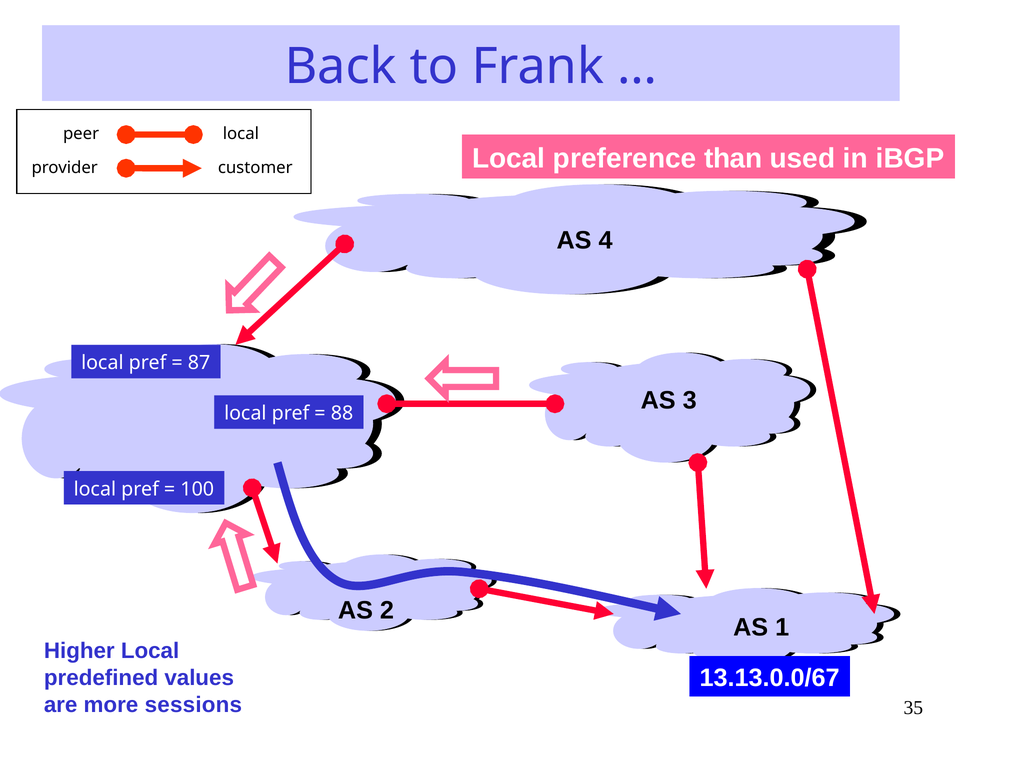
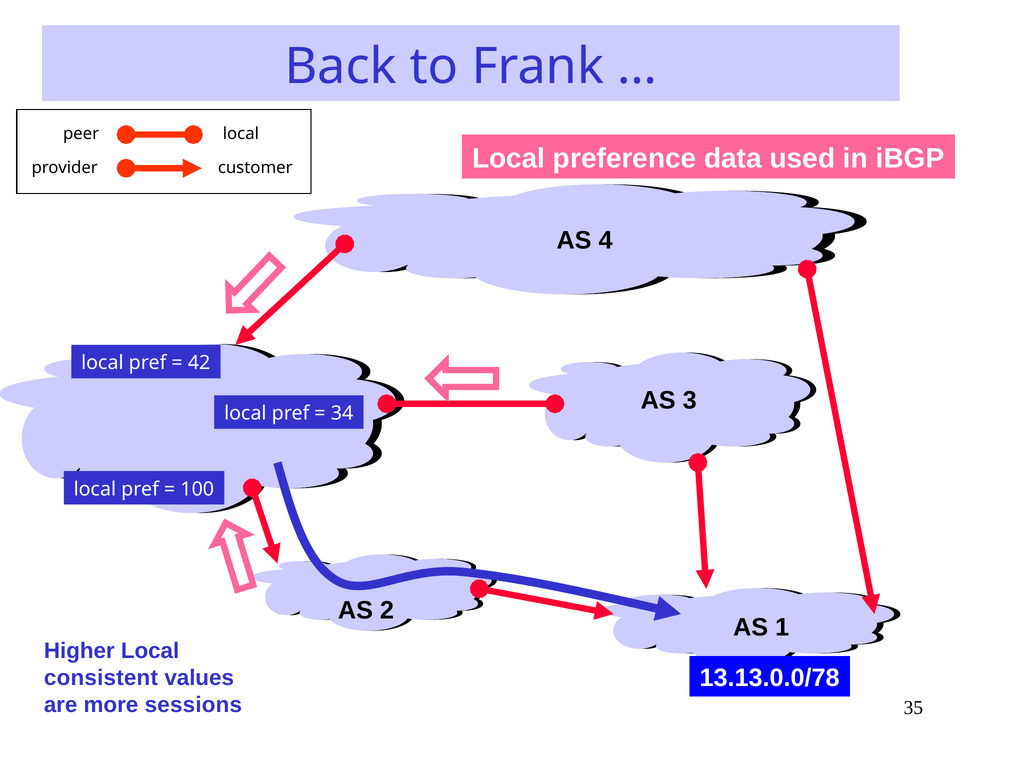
than: than -> data
87: 87 -> 42
88: 88 -> 34
13.13.0.0/67: 13.13.0.0/67 -> 13.13.0.0/78
predefined: predefined -> consistent
